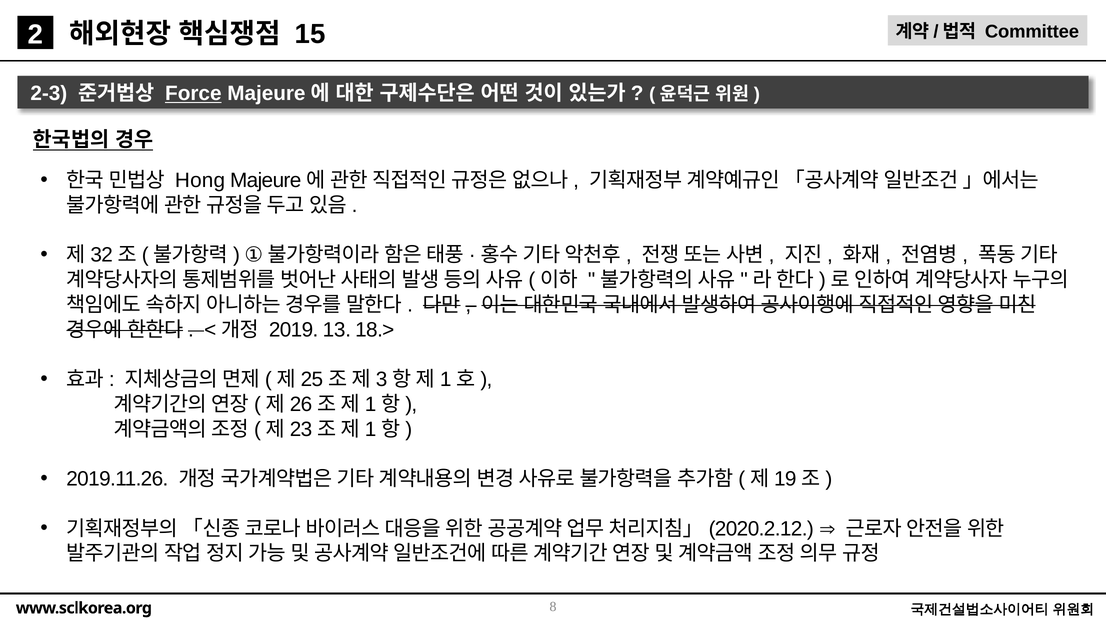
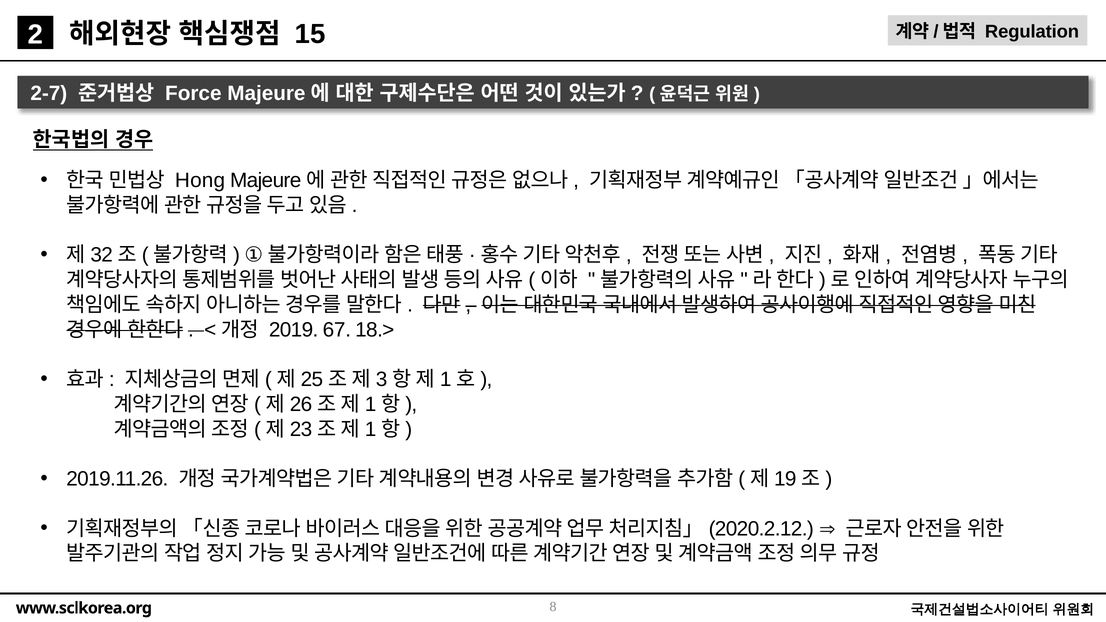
Committee: Committee -> Regulation
2-3: 2-3 -> 2-7
Force underline: present -> none
13: 13 -> 67
